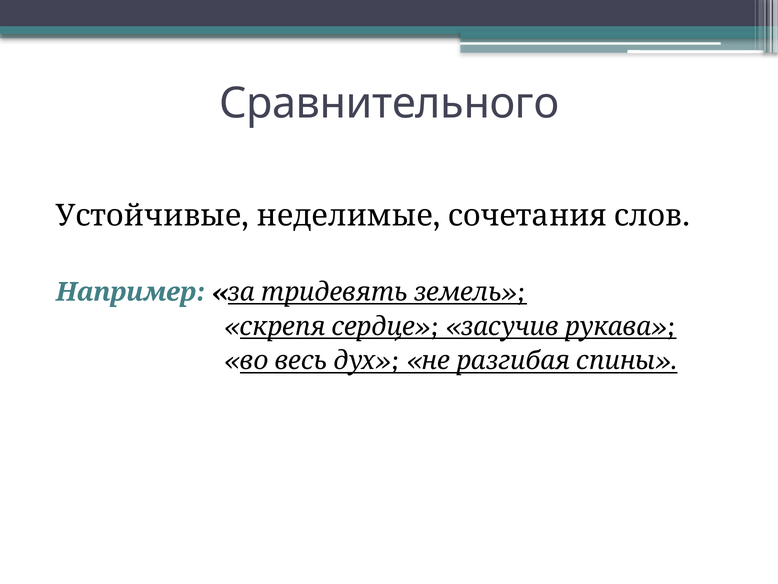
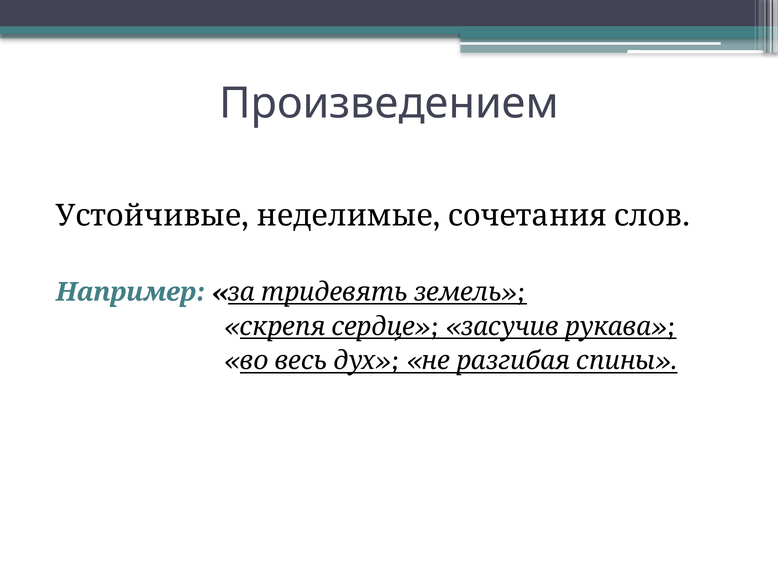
Сравнительного: Сравнительного -> Произведением
